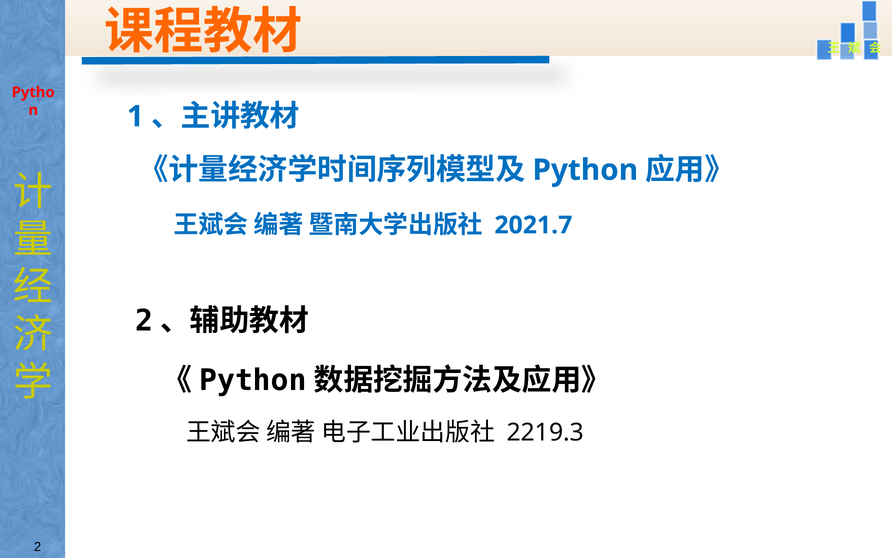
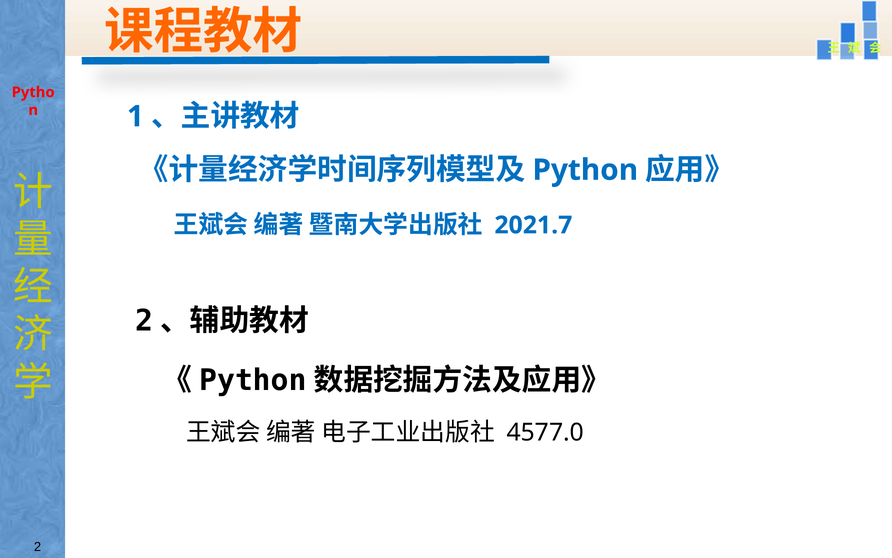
2219.3: 2219.3 -> 4577.0
